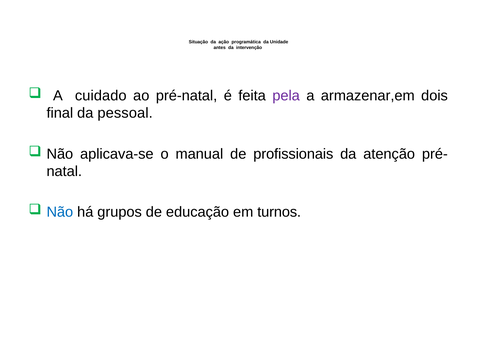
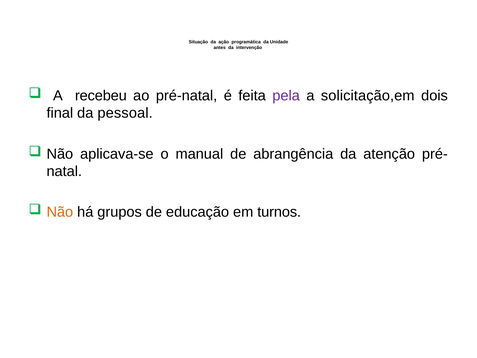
cuidado: cuidado -> recebeu
armazenar,em: armazenar,em -> solicitação,em
profissionais: profissionais -> abrangência
Não at (60, 212) colour: blue -> orange
